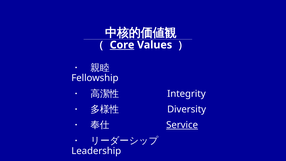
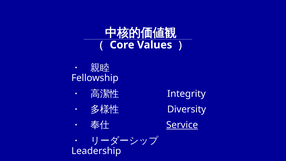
Core underline: present -> none
